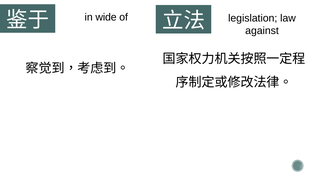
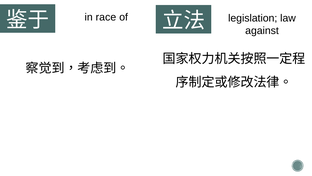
wide: wide -> race
